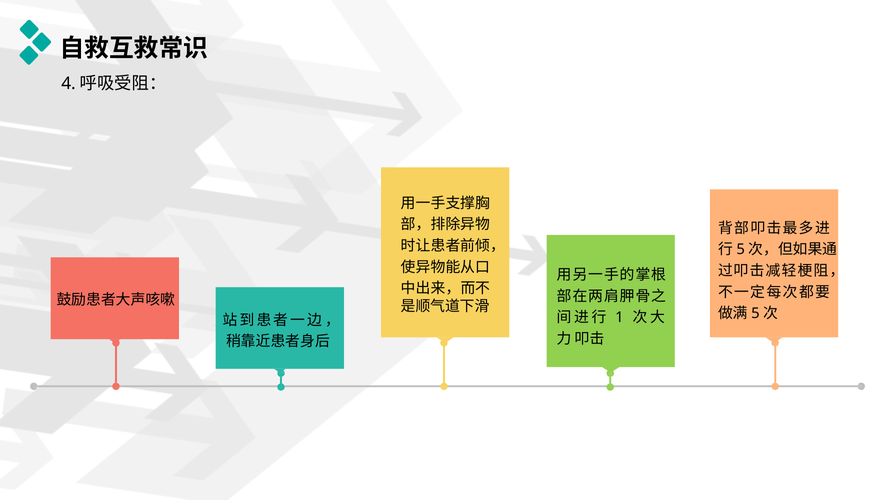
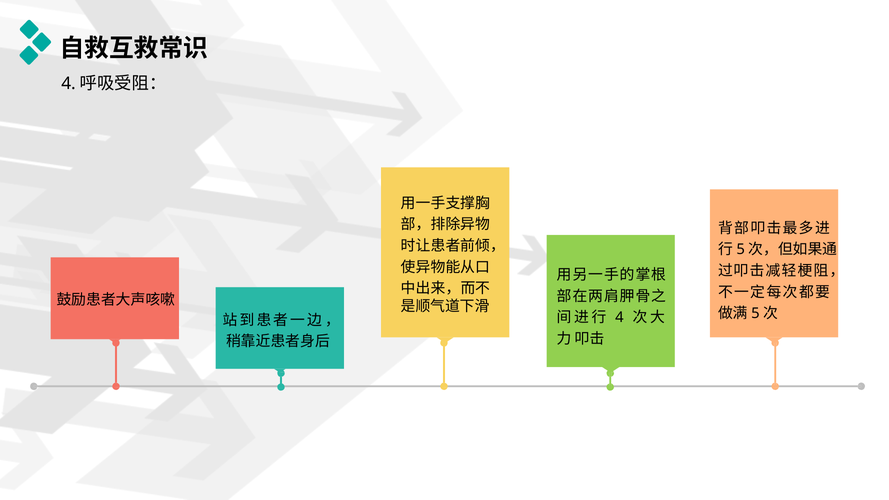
1: 1 -> 4
